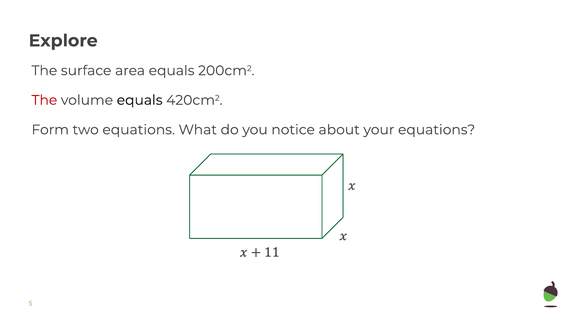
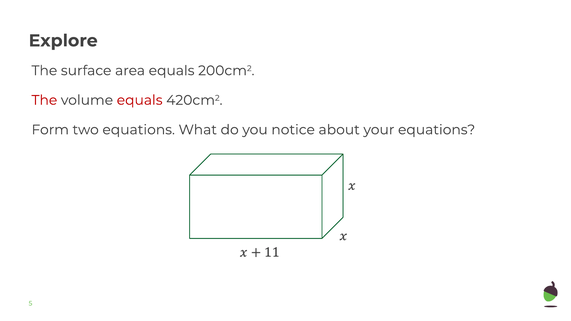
equals at (140, 100) colour: black -> red
